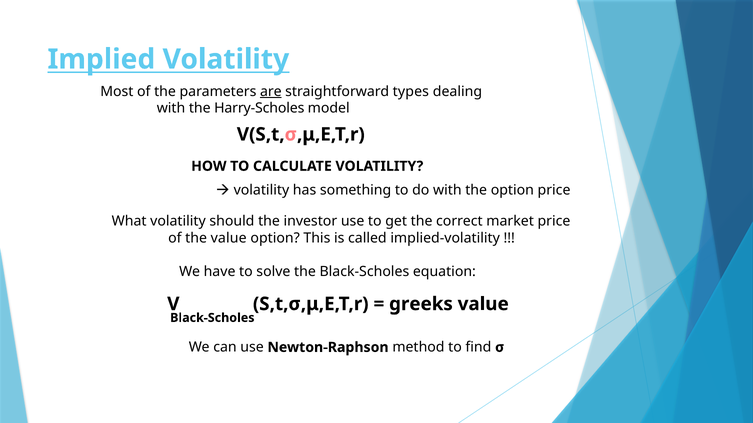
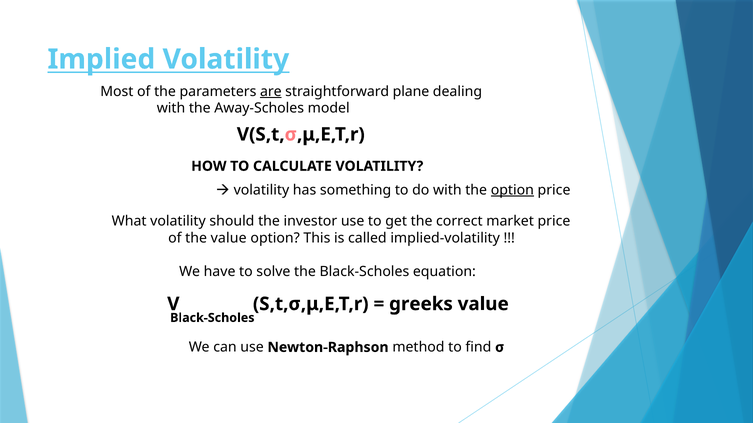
types: types -> plane
Harry-Scholes: Harry-Scholes -> Away-Scholes
option at (512, 190) underline: none -> present
